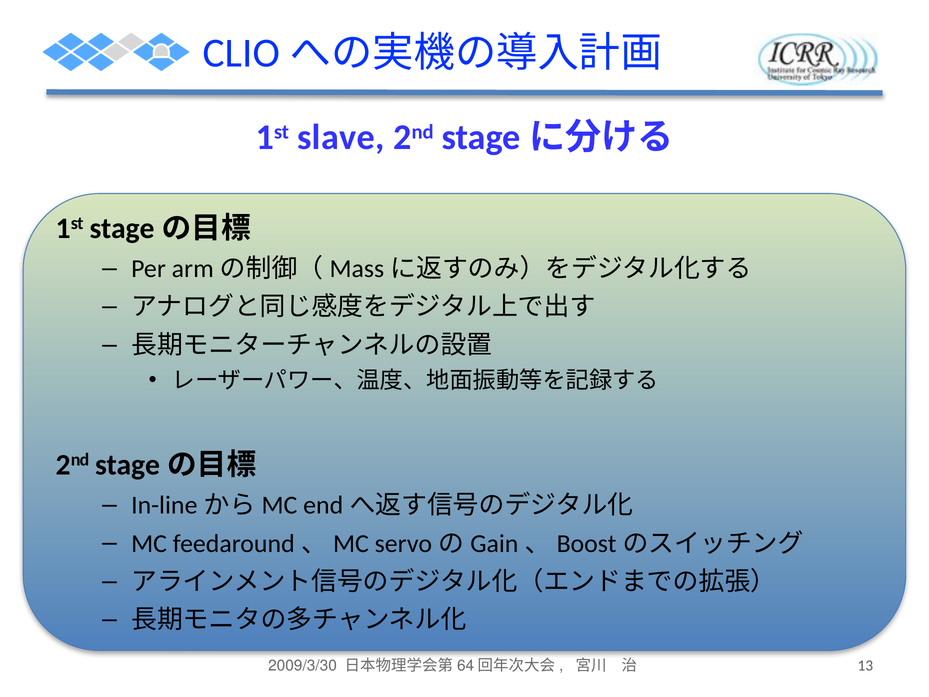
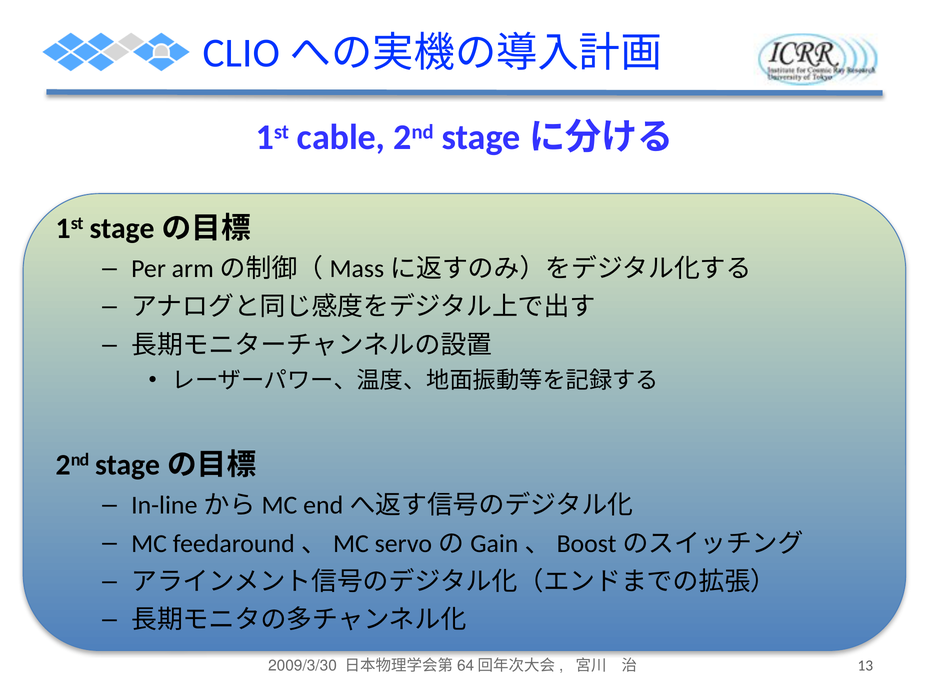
slave: slave -> cable
